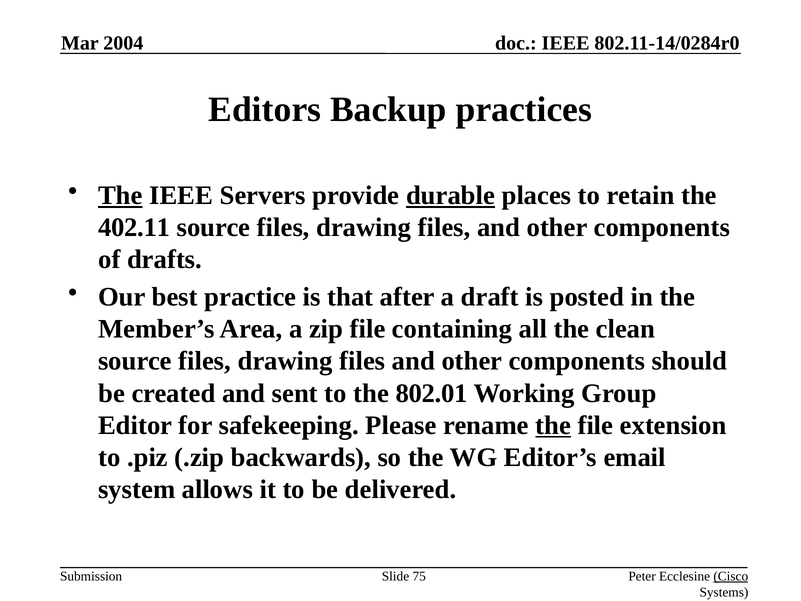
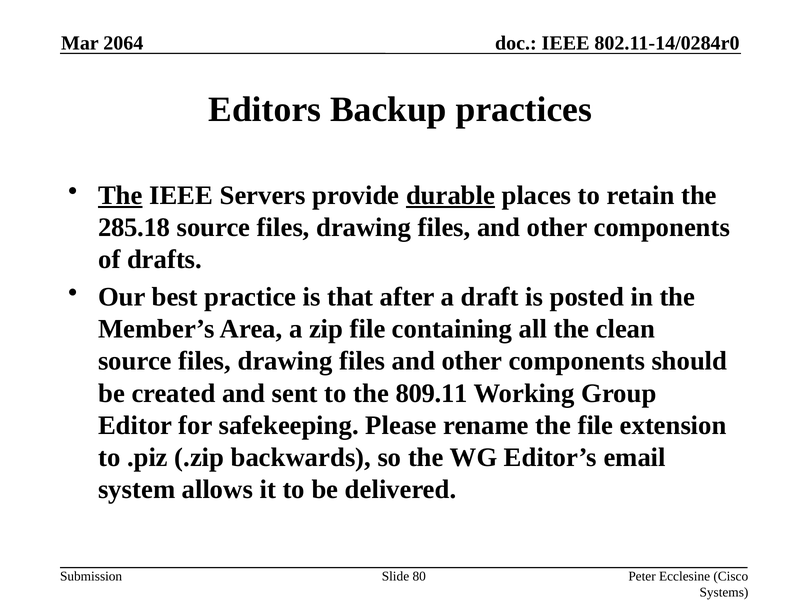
2004: 2004 -> 2064
402.11: 402.11 -> 285.18
802.01: 802.01 -> 809.11
the at (553, 425) underline: present -> none
75: 75 -> 80
Cisco underline: present -> none
